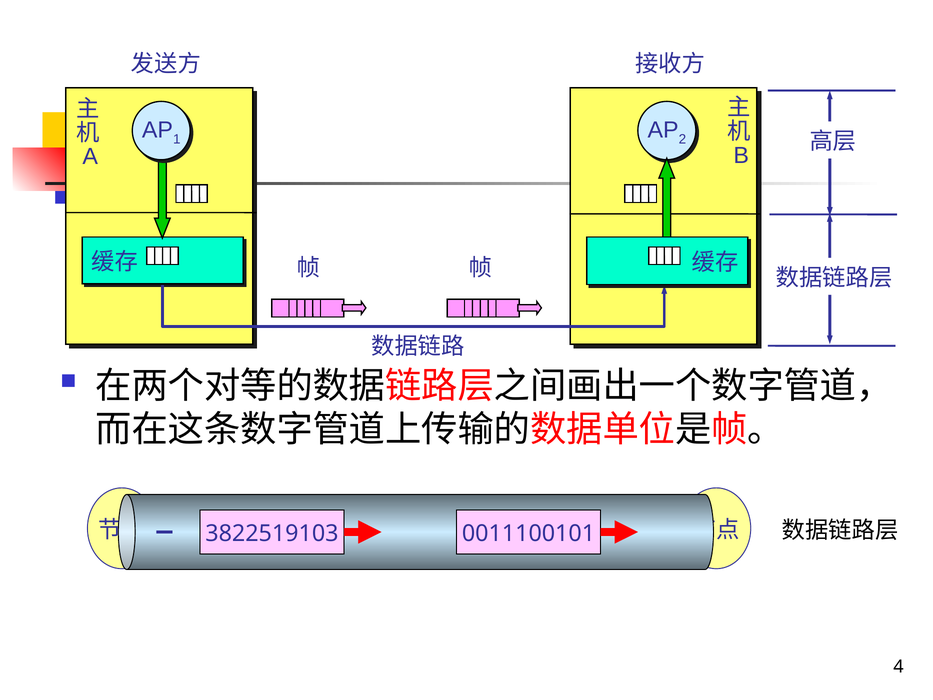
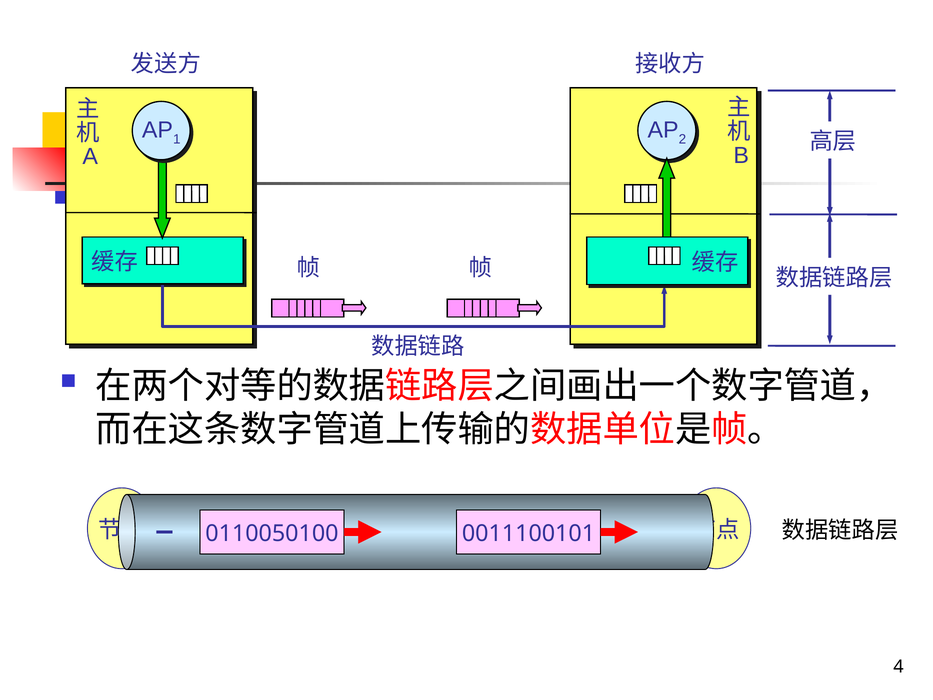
3822519103: 3822519103 -> 0110050100
